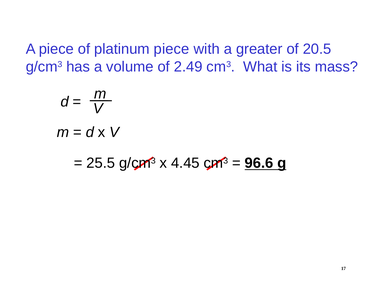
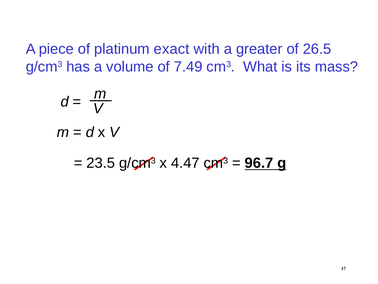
platinum piece: piece -> exact
20.5: 20.5 -> 26.5
2.49: 2.49 -> 7.49
25.5: 25.5 -> 23.5
4.45: 4.45 -> 4.47
96.6: 96.6 -> 96.7
